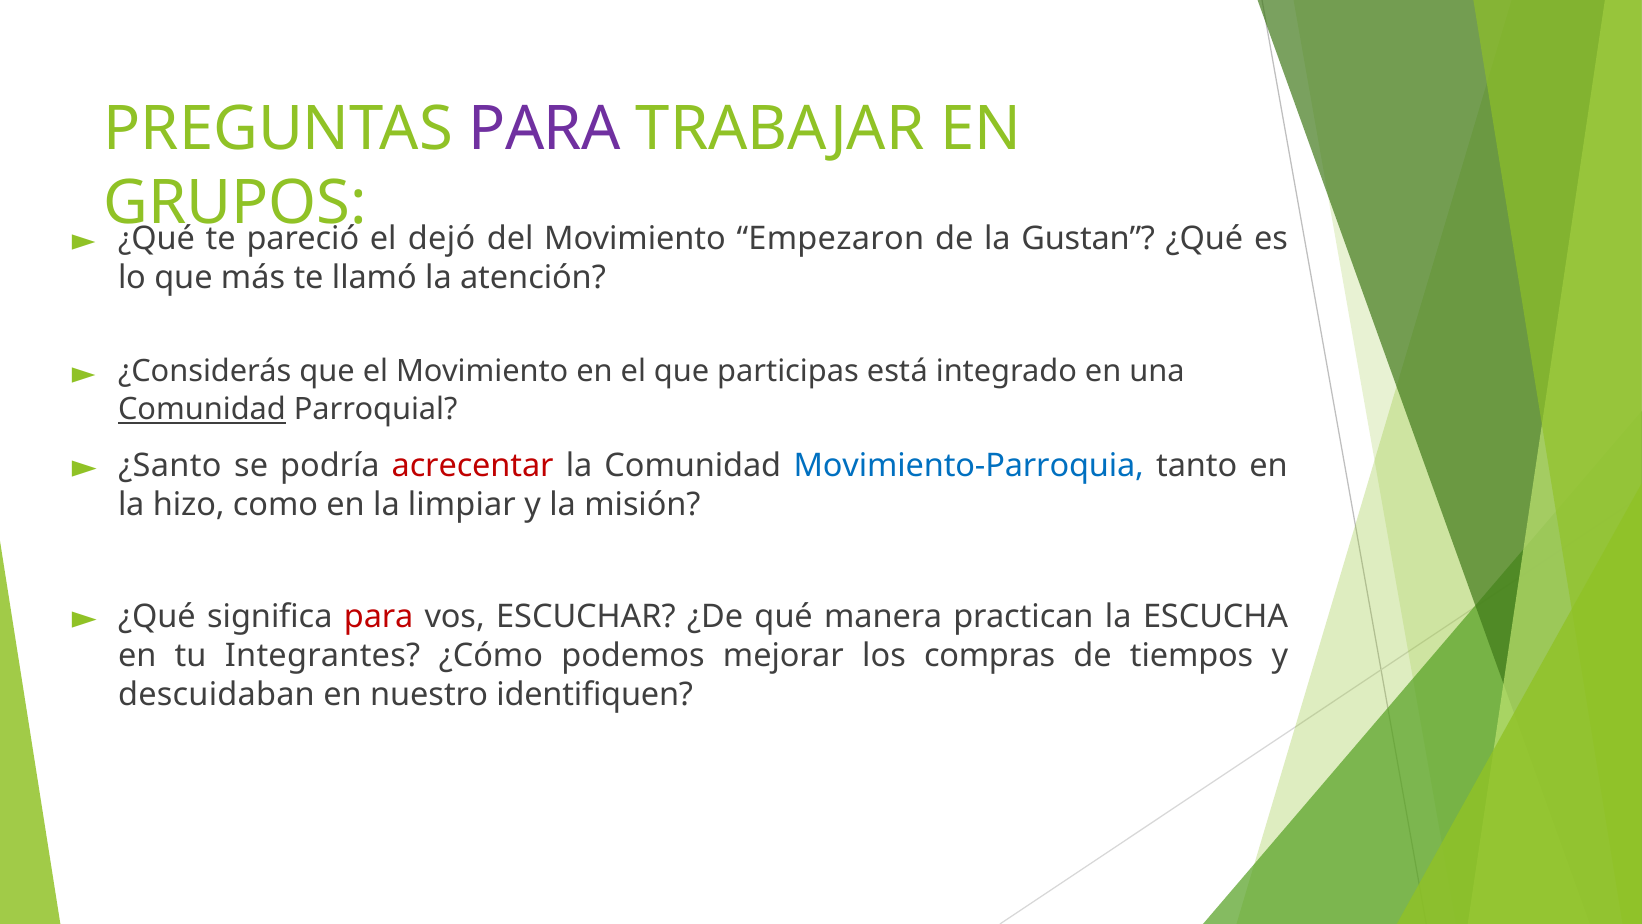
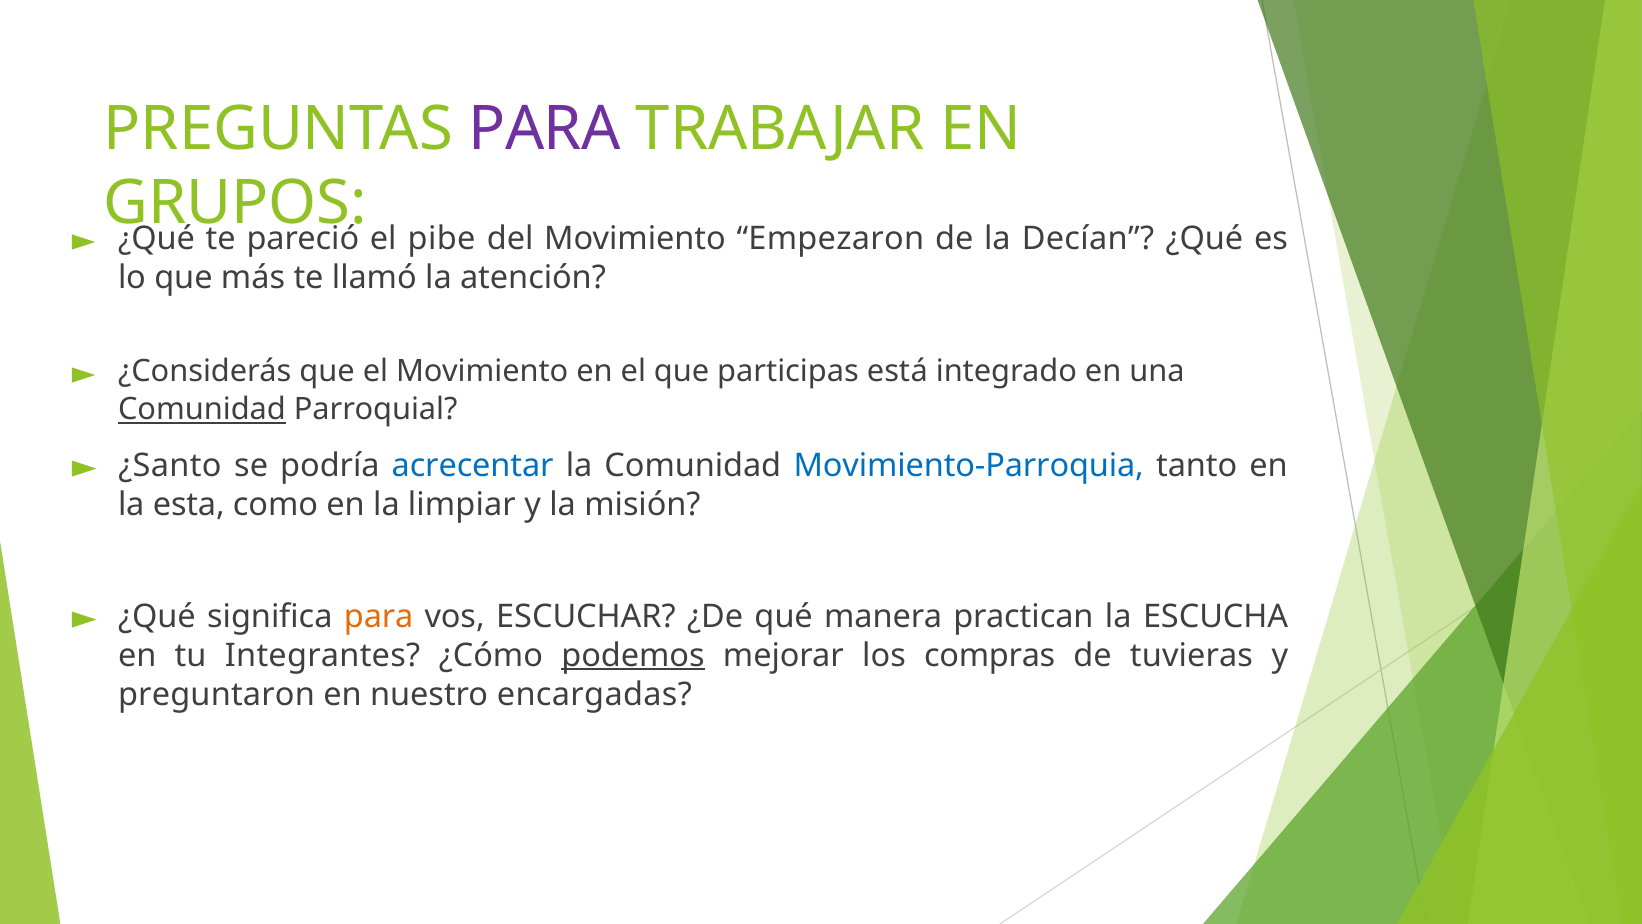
dejó: dejó -> pibe
Gustan: Gustan -> Decían
acrecentar colour: red -> blue
hizo: hizo -> esta
para at (379, 616) colour: red -> orange
podemos underline: none -> present
tiempos: tiempos -> tuvieras
descuidaban: descuidaban -> preguntaron
identifiquen: identifiquen -> encargadas
